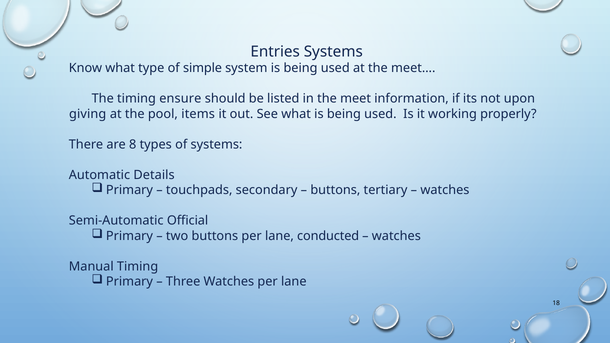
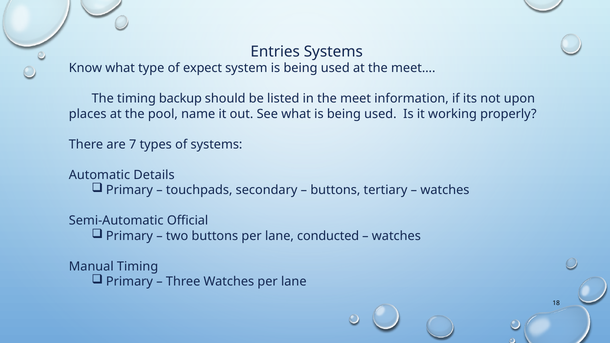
simple: simple -> expect
ensure: ensure -> backup
giving: giving -> places
items: items -> name
8: 8 -> 7
